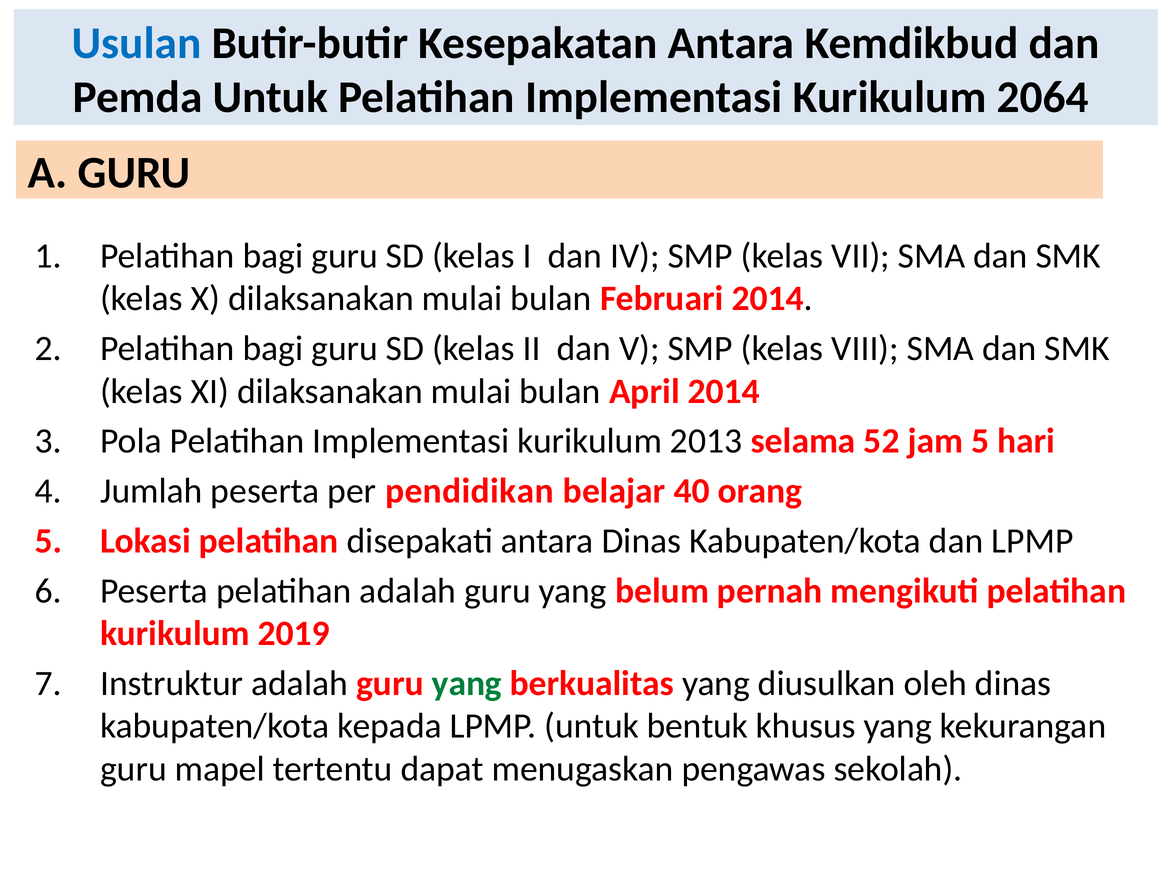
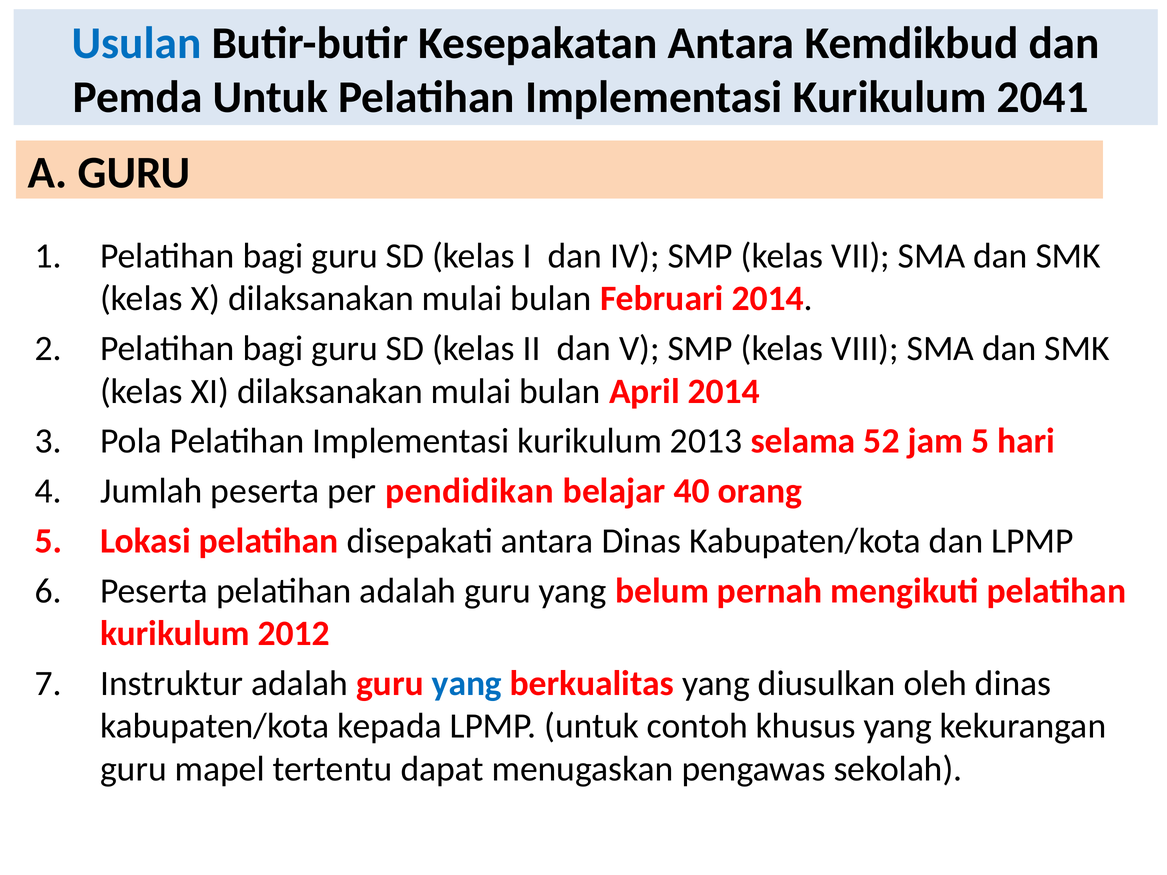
2064: 2064 -> 2041
2019: 2019 -> 2012
yang at (467, 684) colour: green -> blue
bentuk: bentuk -> contoh
